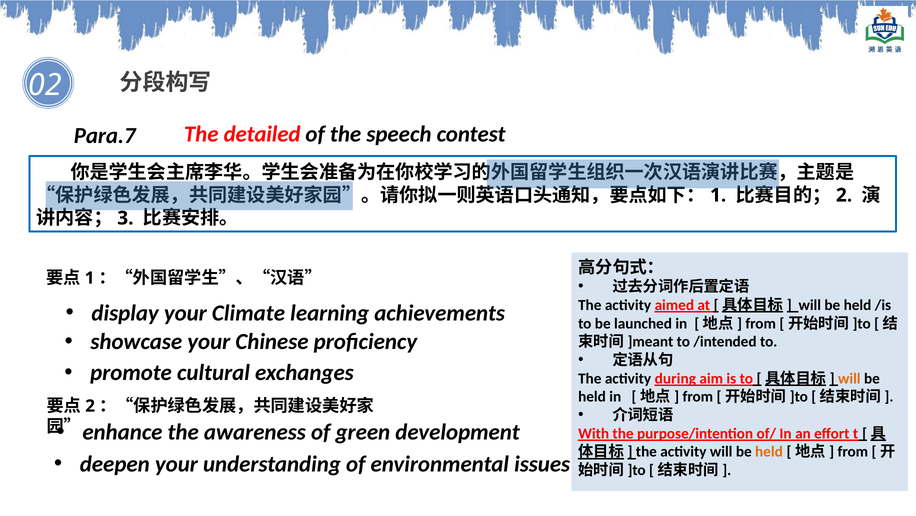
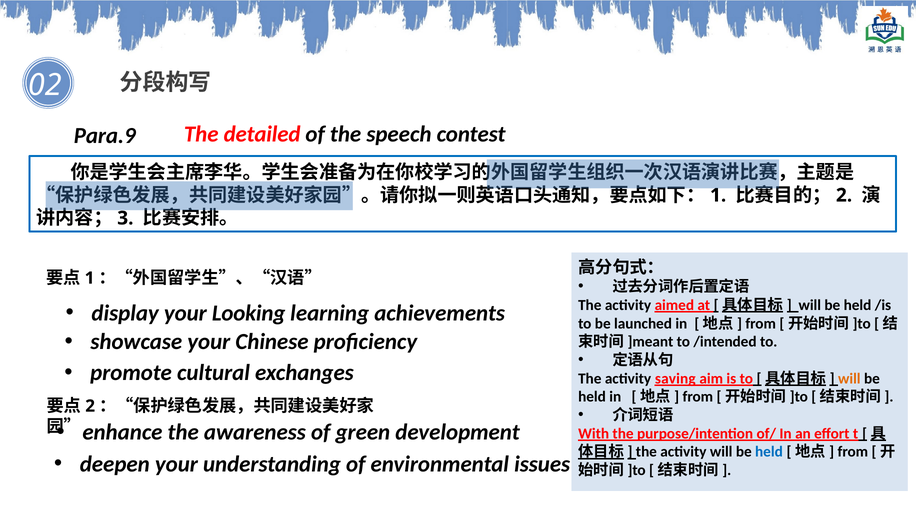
Para.7: Para.7 -> Para.9
Climate: Climate -> Looking
during: during -> saving
held at (769, 451) colour: orange -> blue
